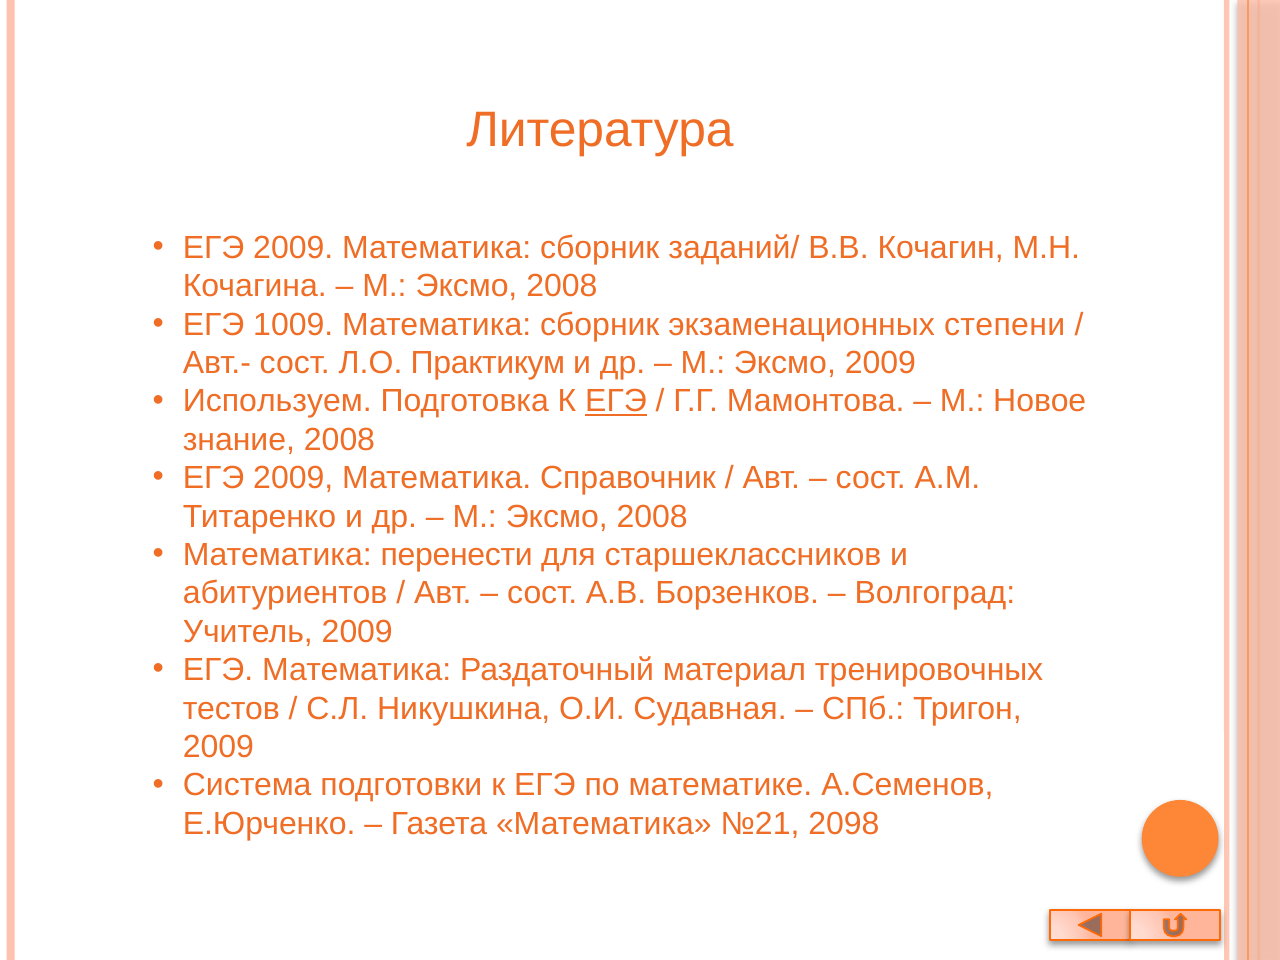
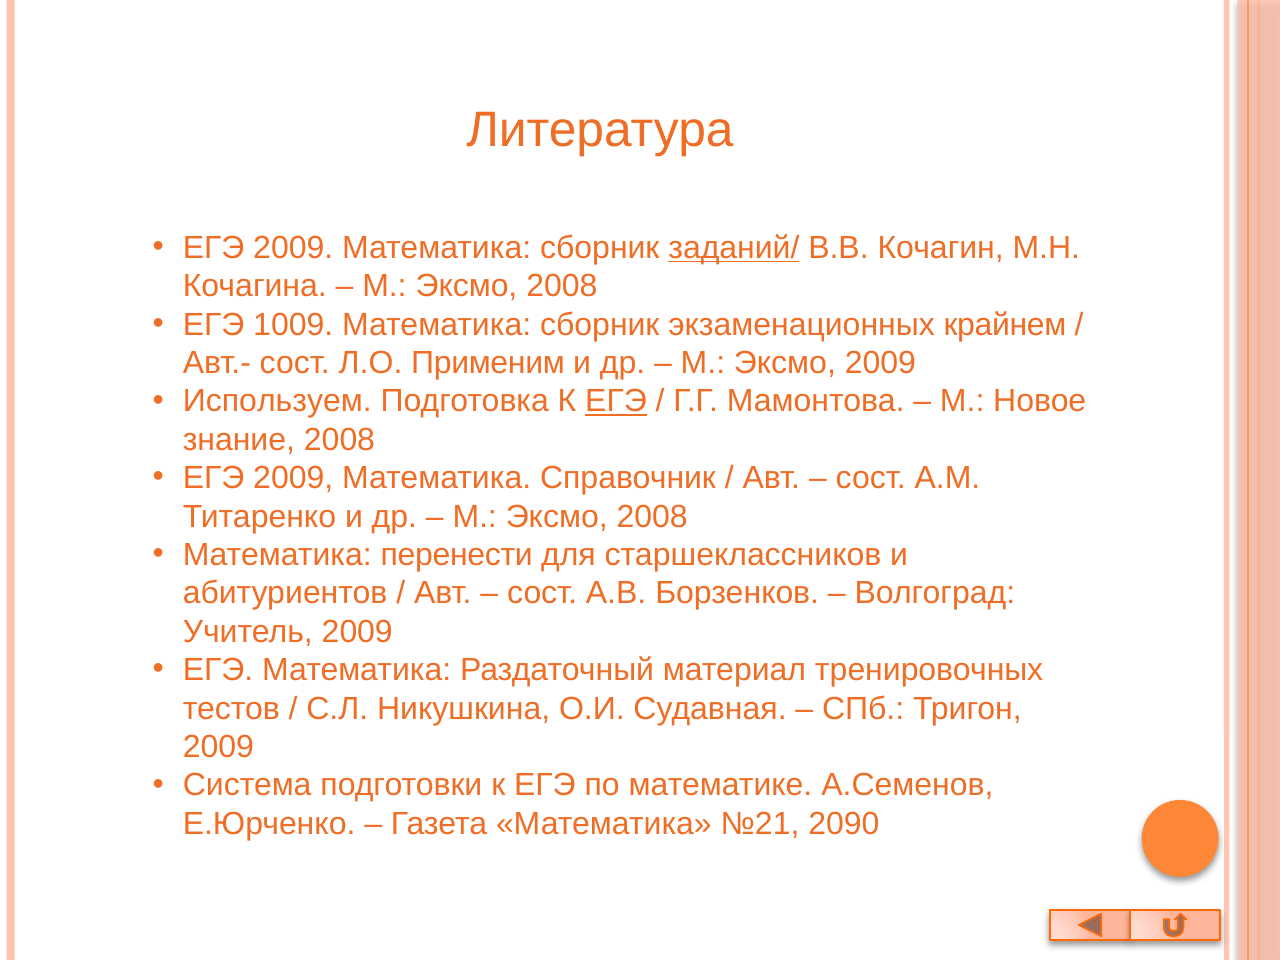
заданий/ underline: none -> present
степени: степени -> крайнем
Практикум: Практикум -> Применим
2098: 2098 -> 2090
